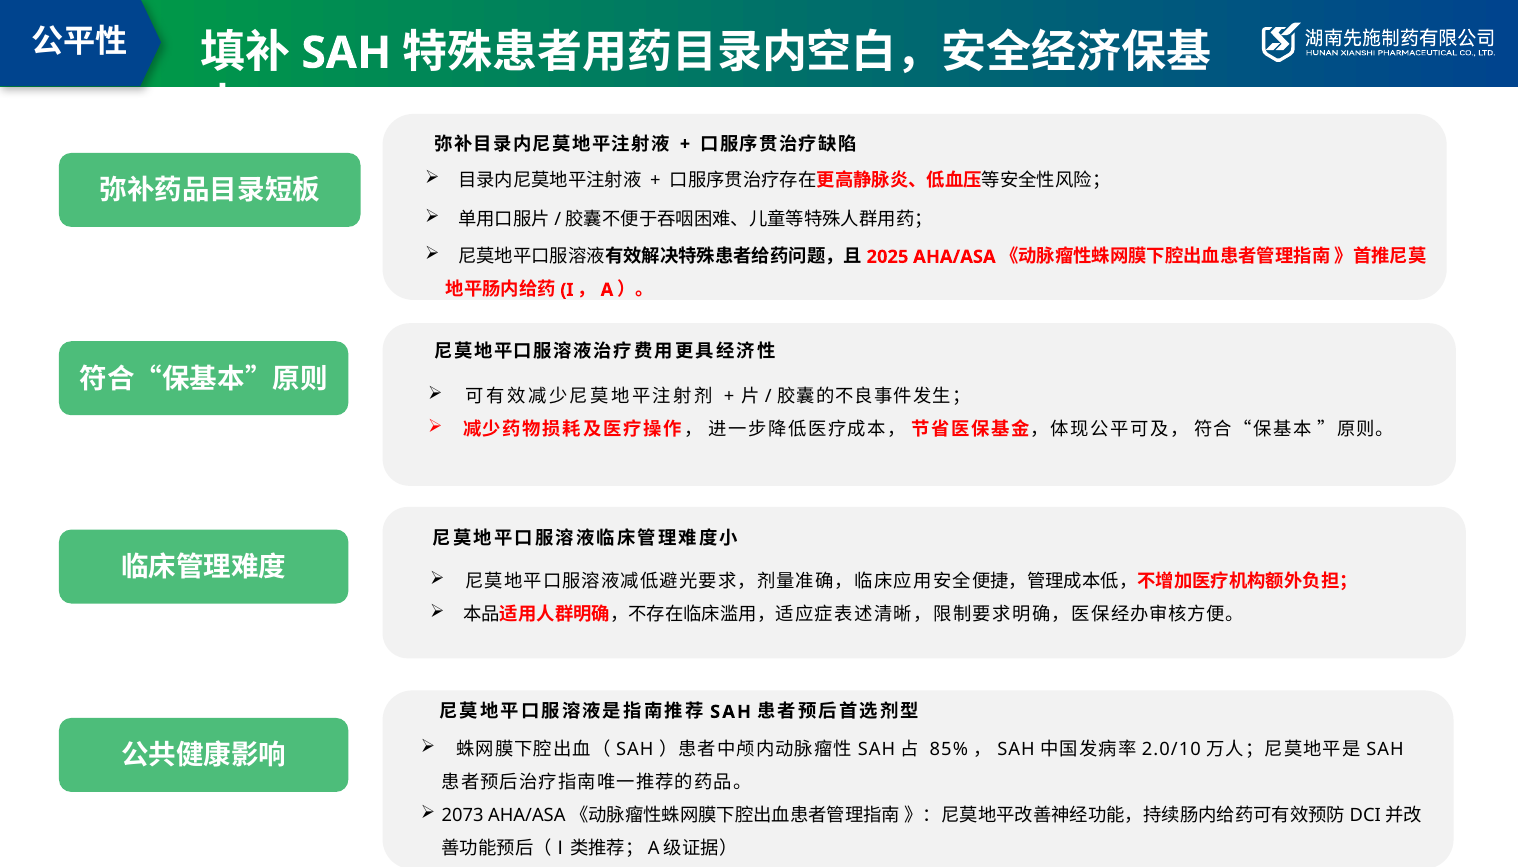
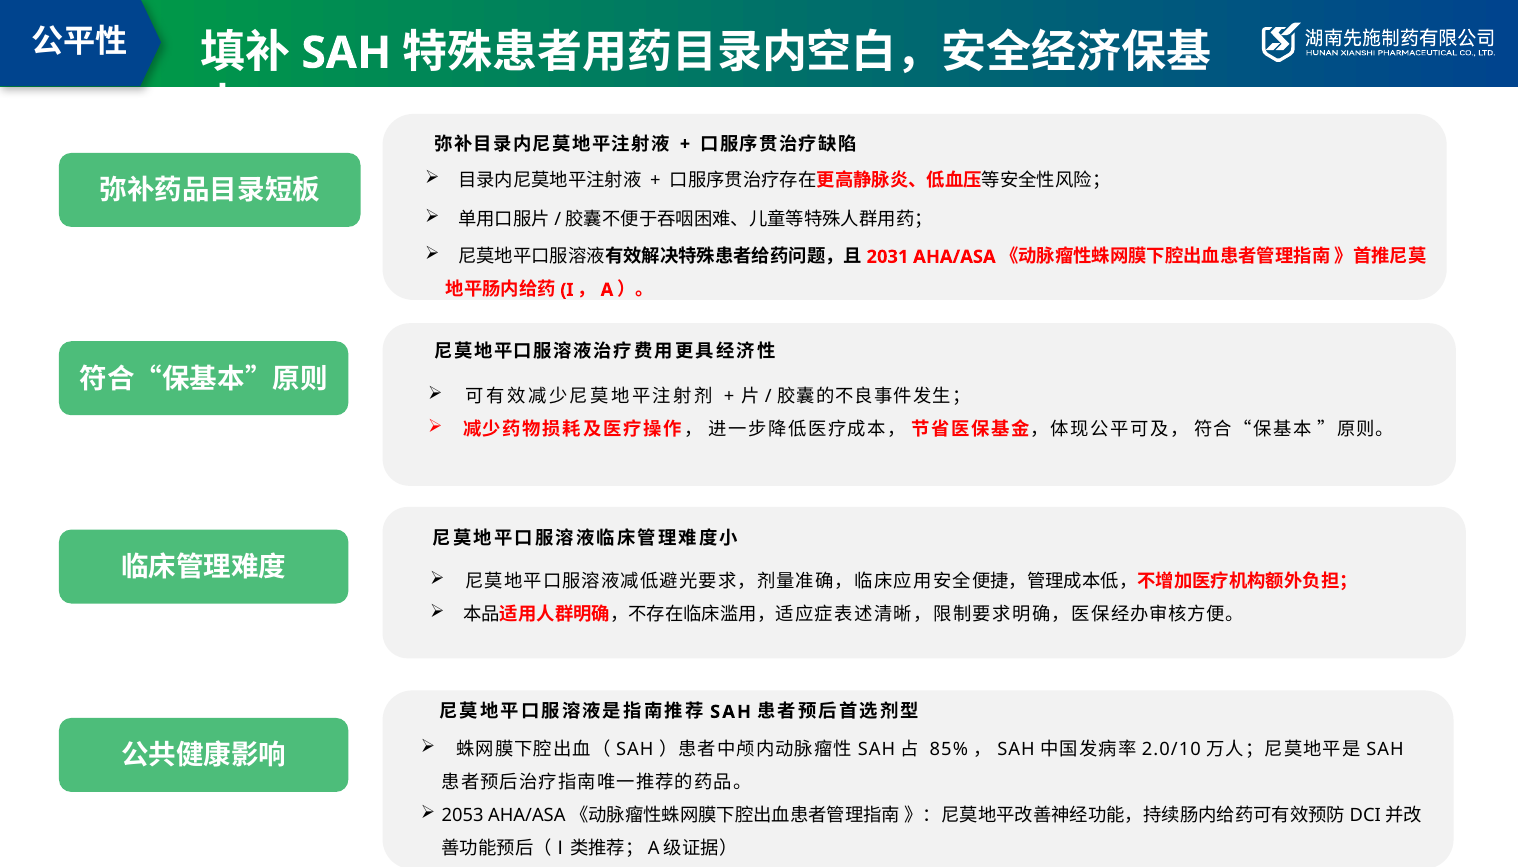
2025: 2025 -> 2031
2073: 2073 -> 2053
